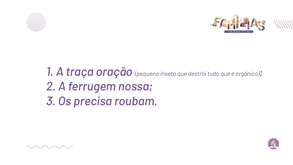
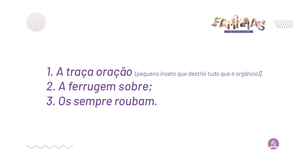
nossa: nossa -> sobre
precisa: precisa -> sempre
